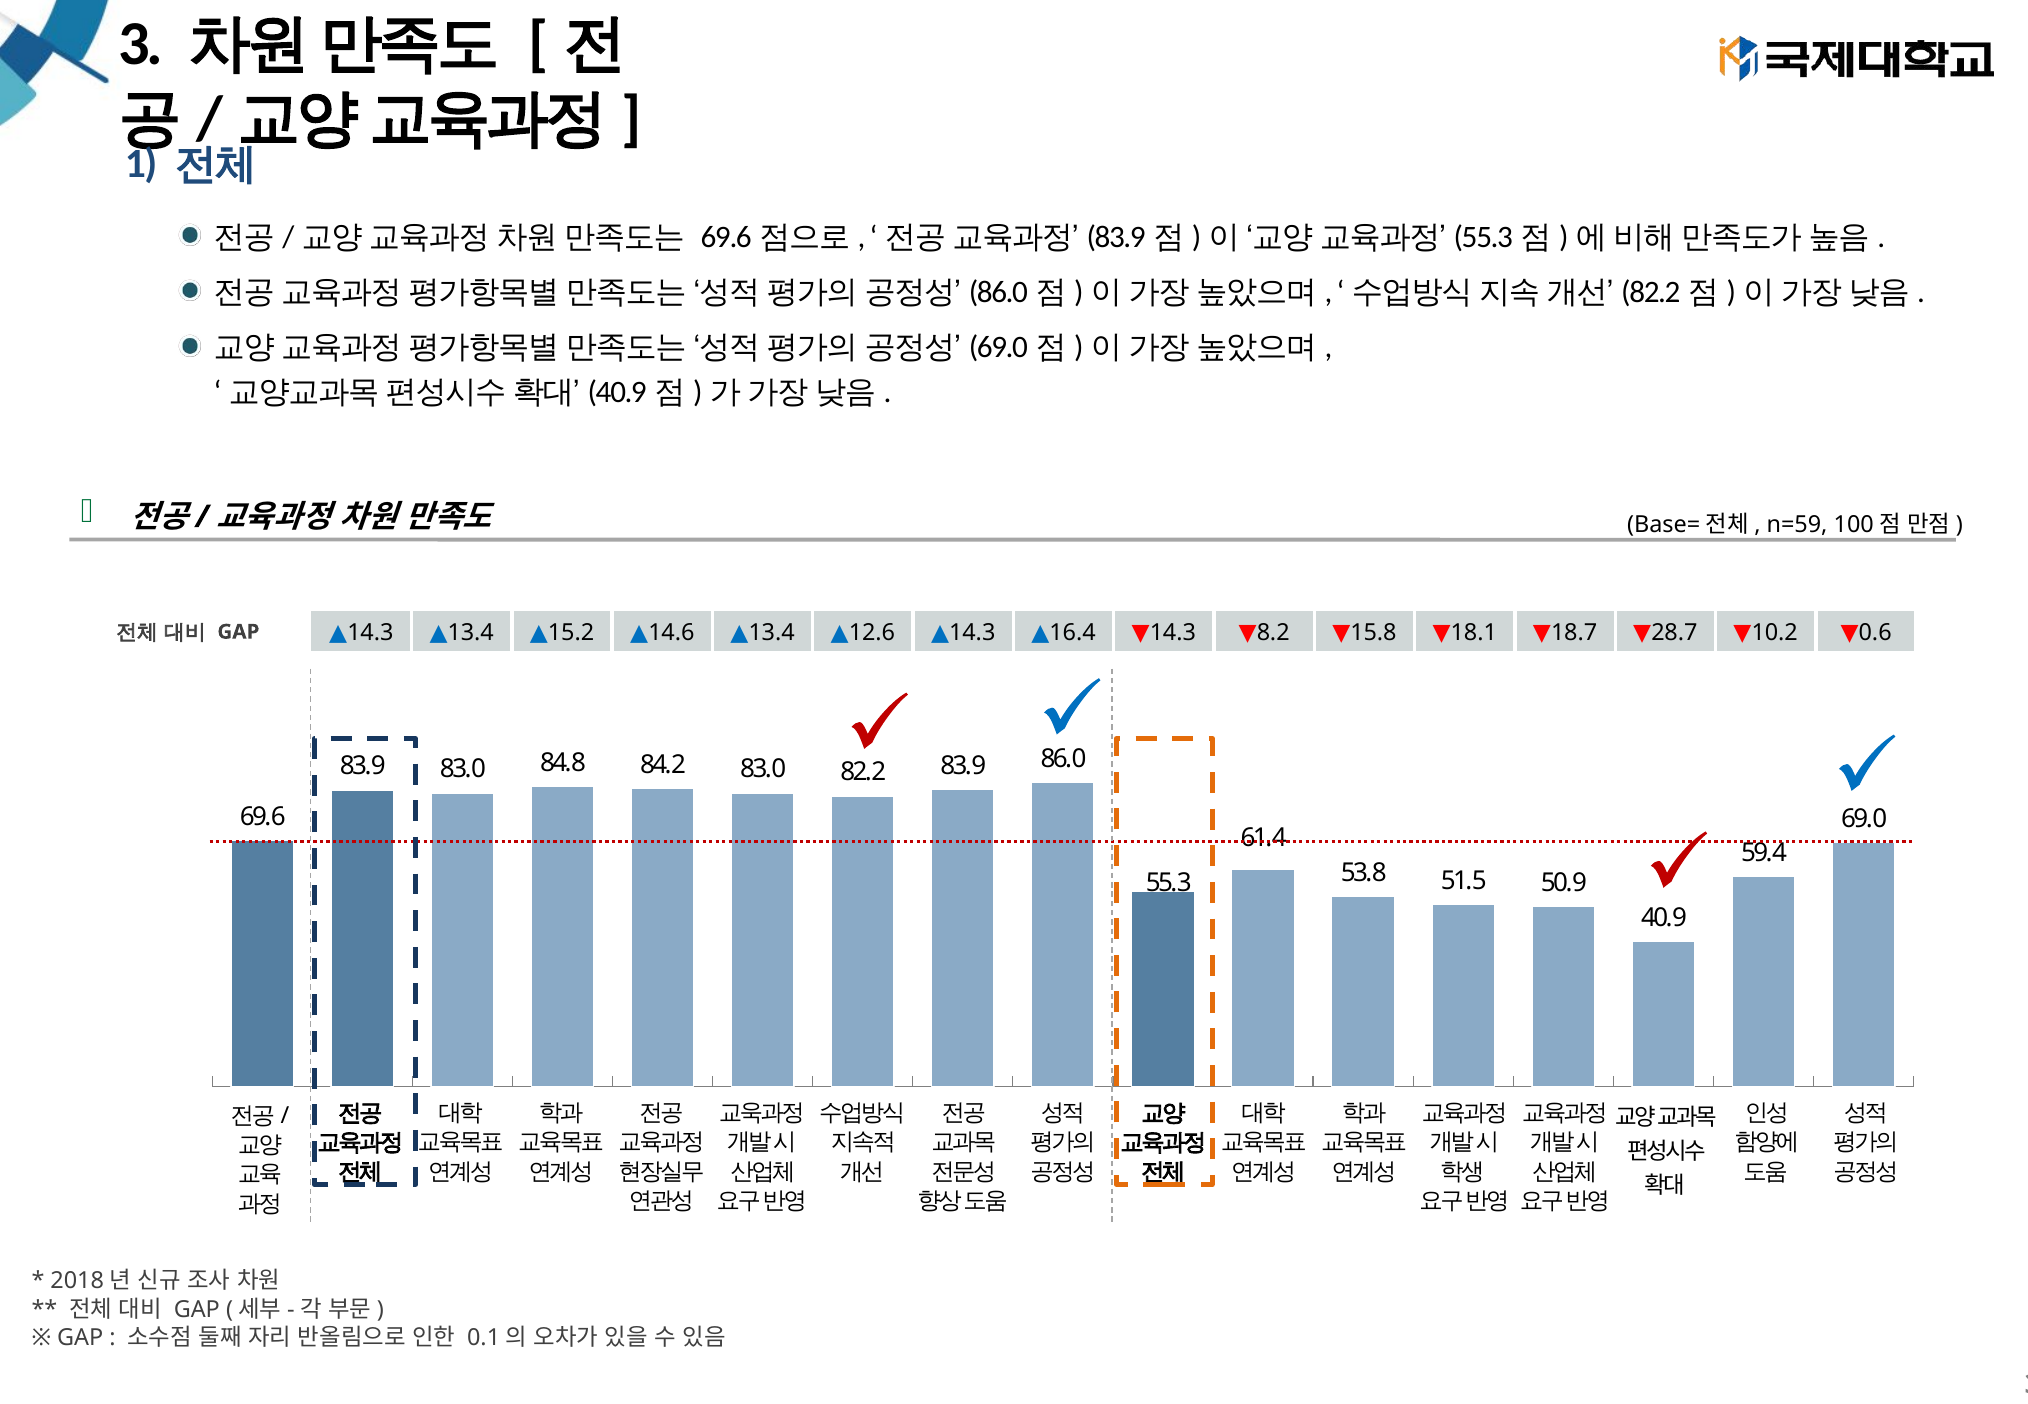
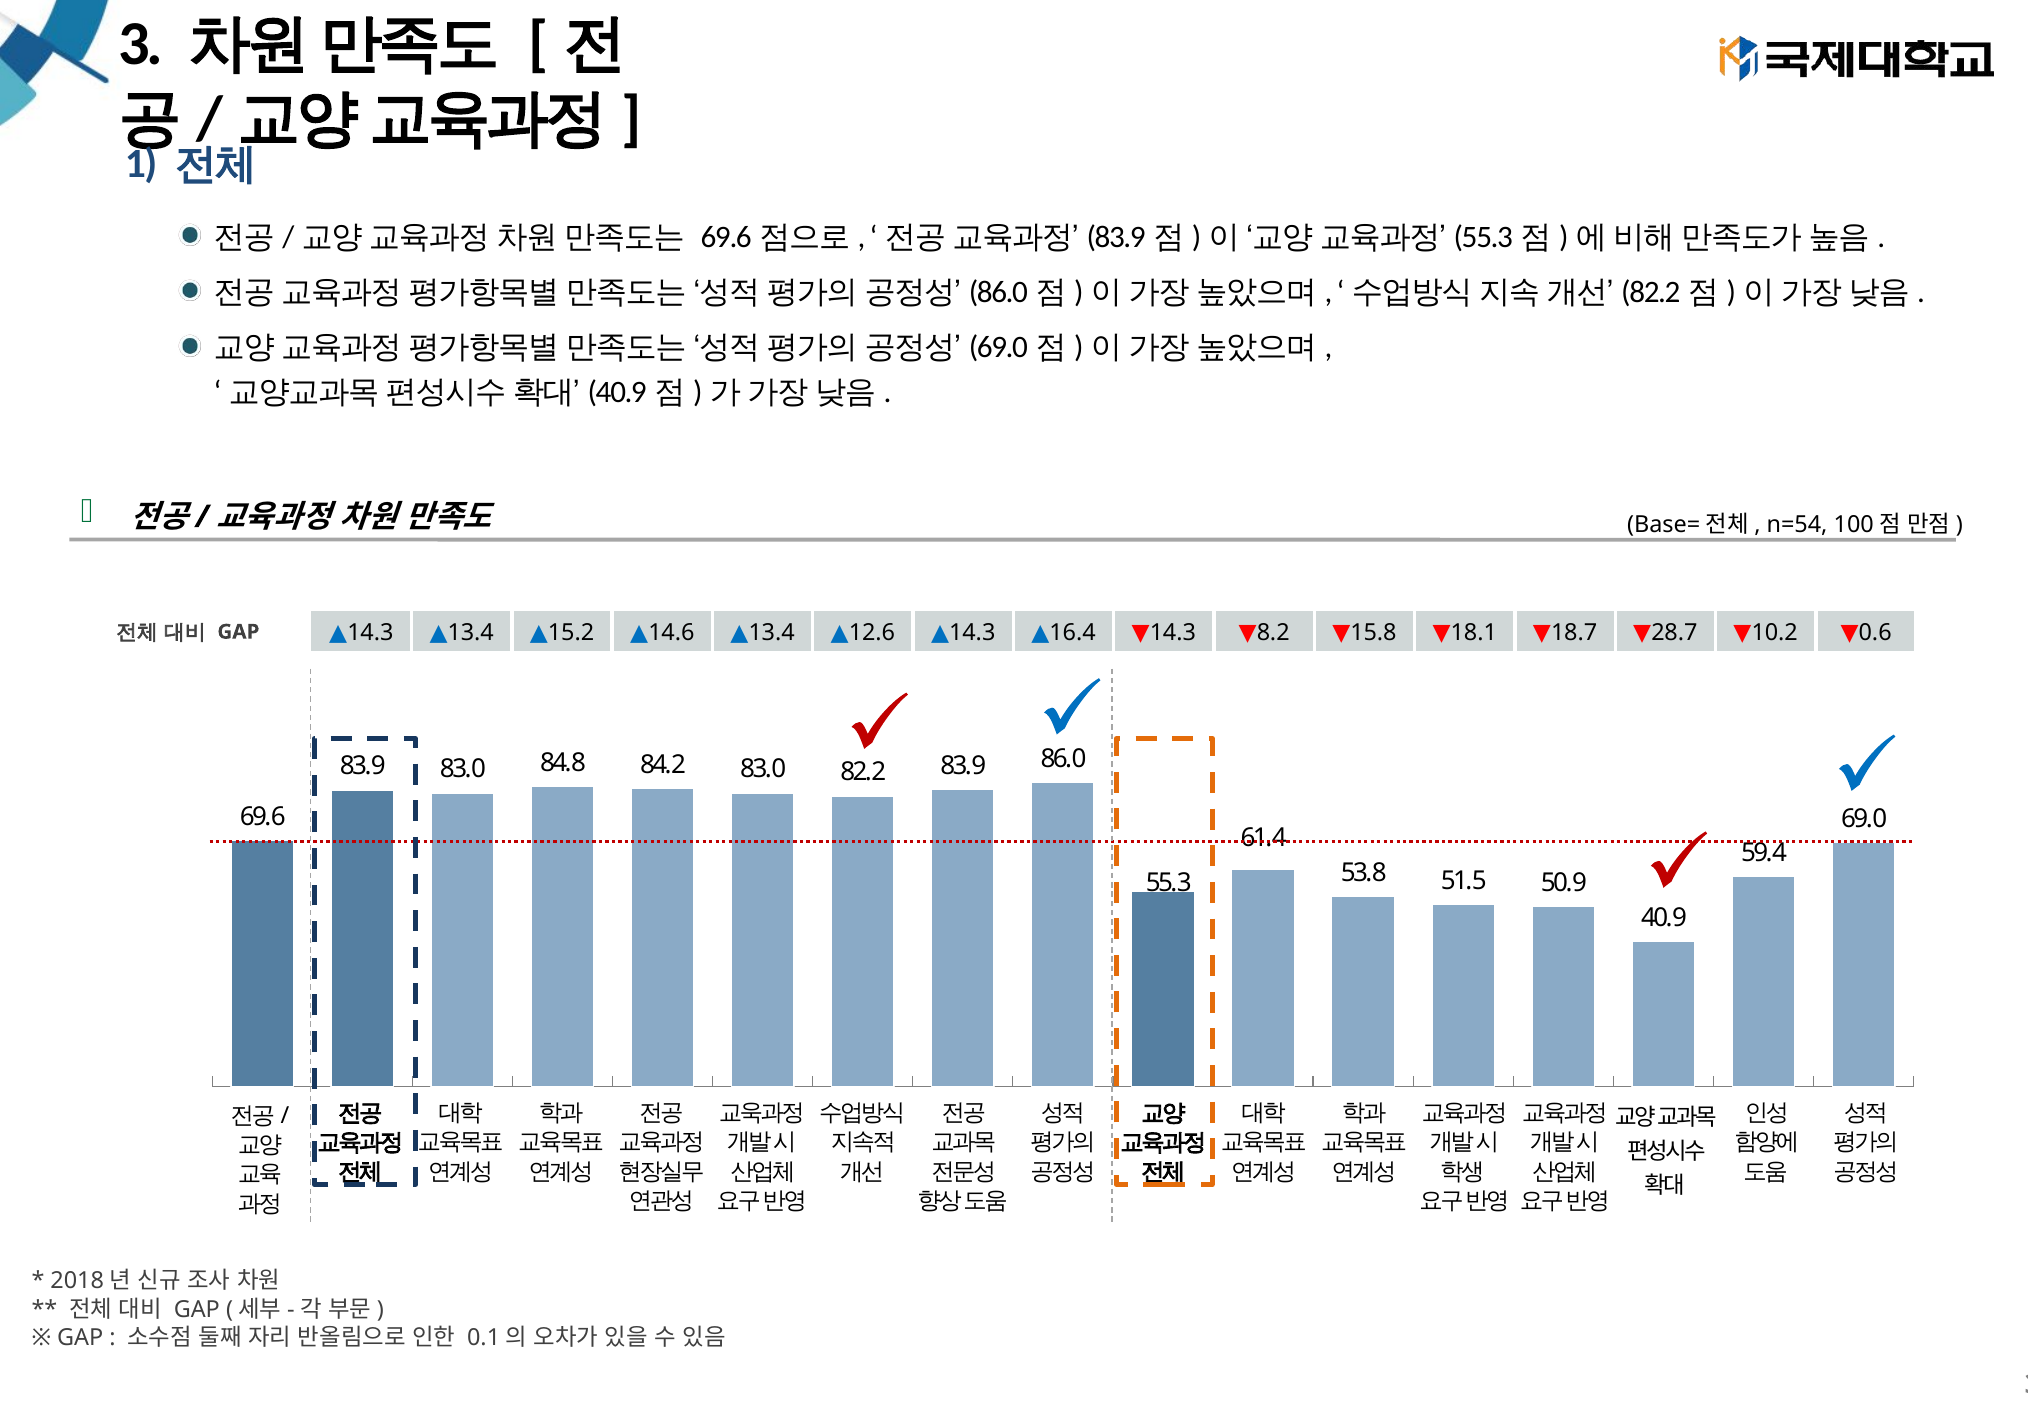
n=59: n=59 -> n=54
